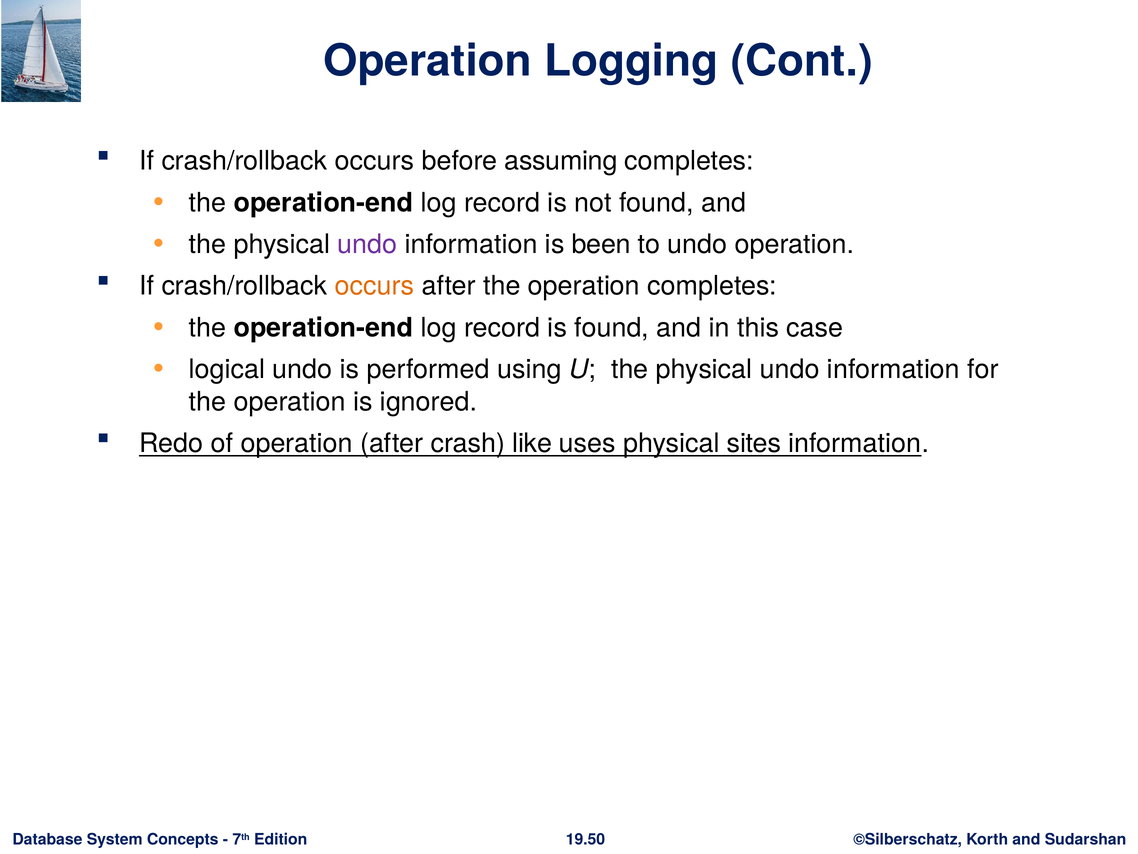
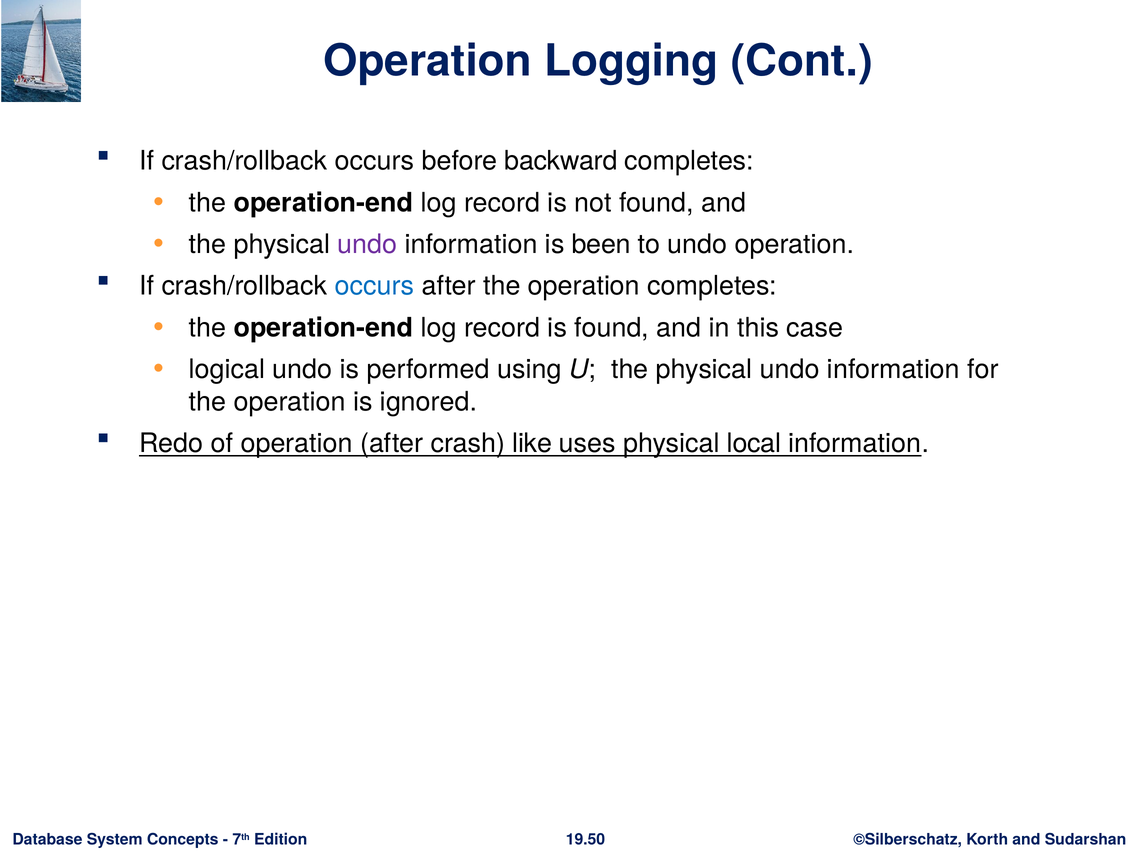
assuming: assuming -> backward
occurs at (374, 286) colour: orange -> blue
sites: sites -> local
